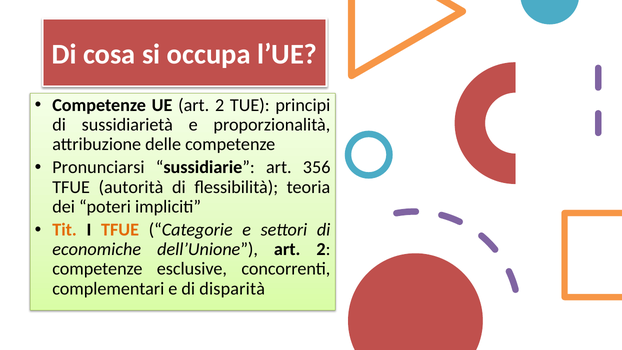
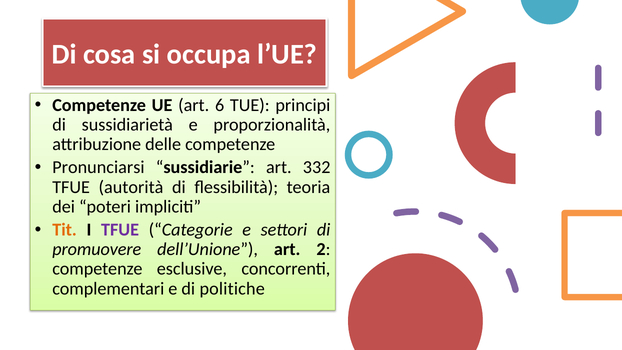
UE art 2: 2 -> 6
356: 356 -> 332
TFUE at (120, 230) colour: orange -> purple
economiche: economiche -> promuovere
disparità: disparità -> politiche
